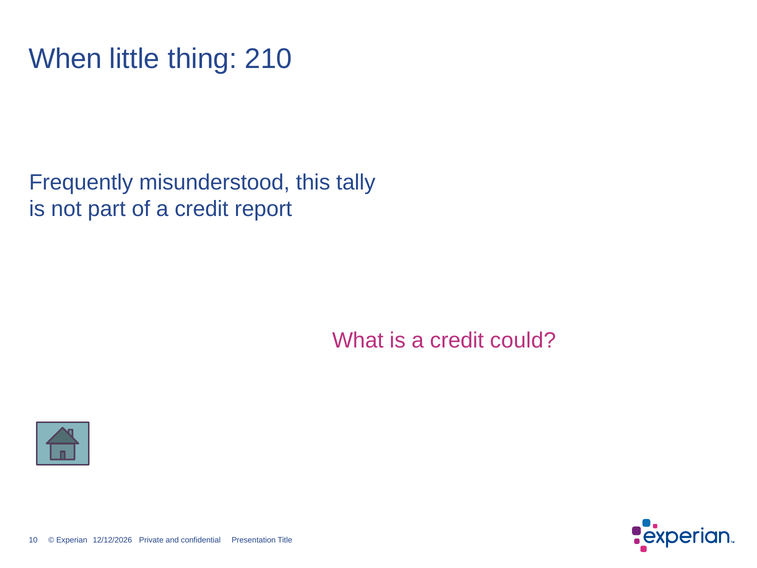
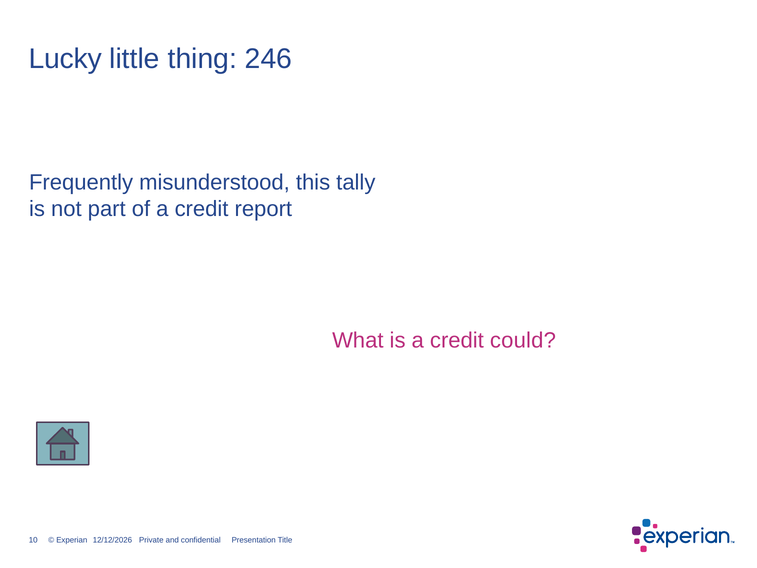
When: When -> Lucky
210: 210 -> 246
